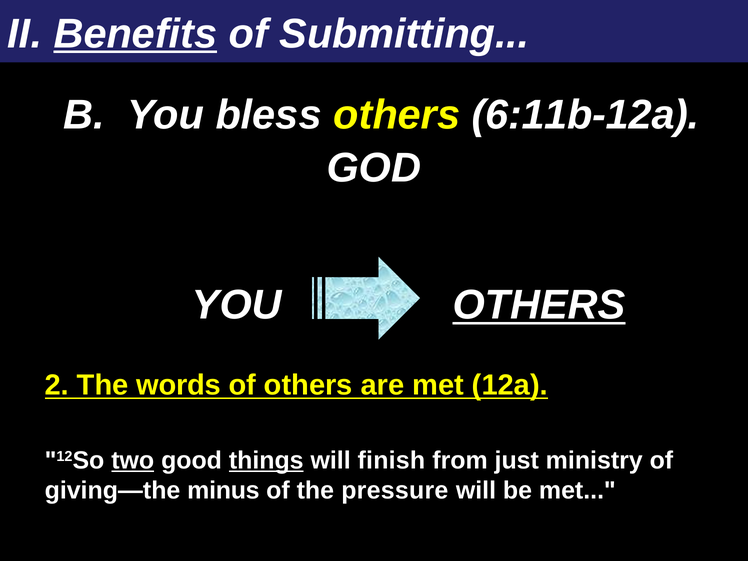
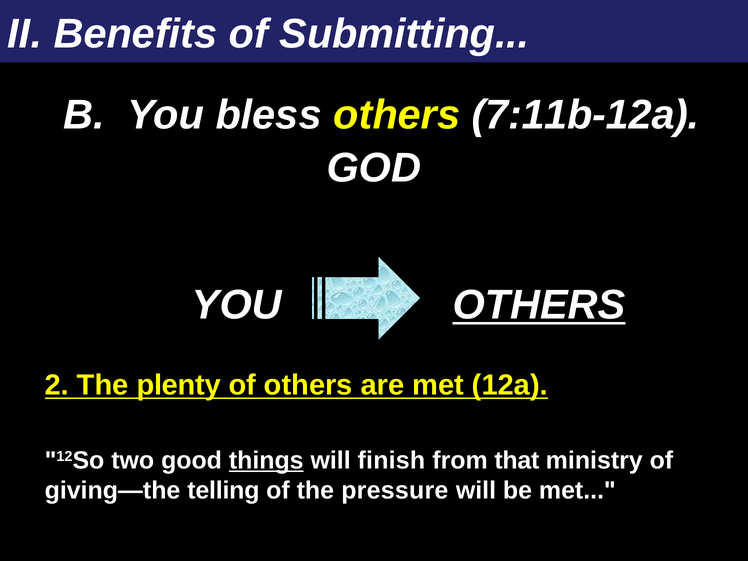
Benefits underline: present -> none
6:11b-12a: 6:11b-12a -> 7:11b-12a
words: words -> plenty
two underline: present -> none
just: just -> that
minus: minus -> telling
